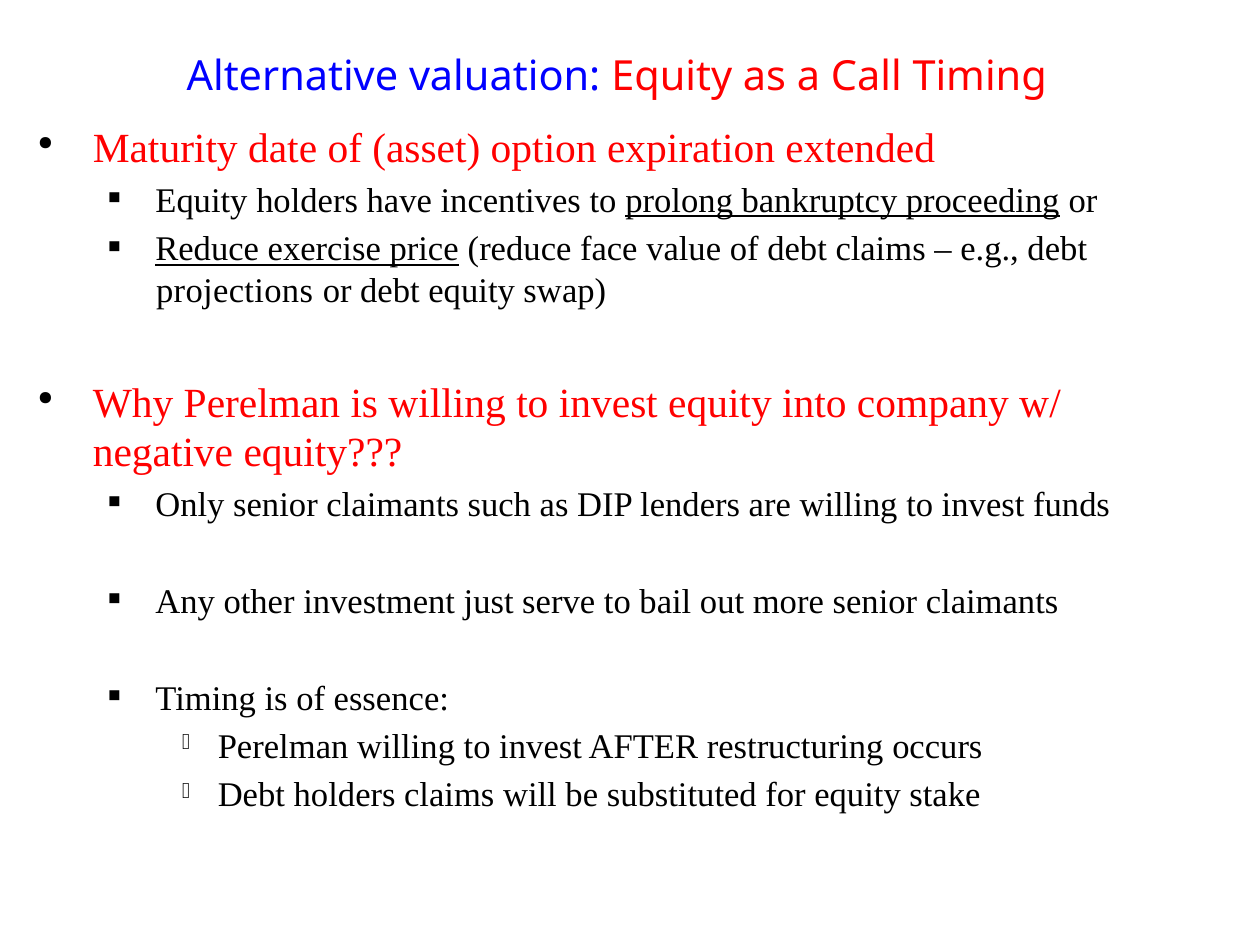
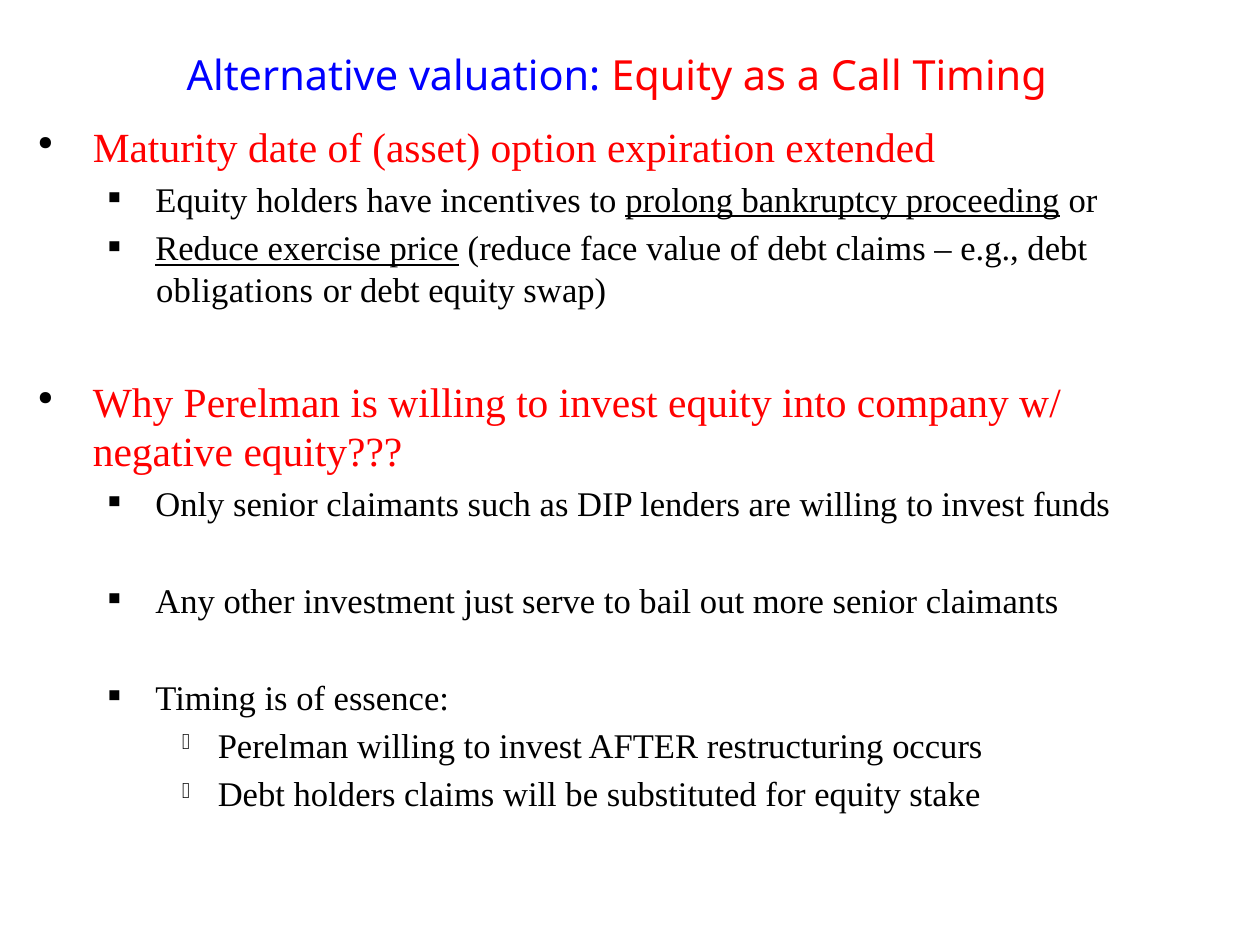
projections: projections -> obligations
